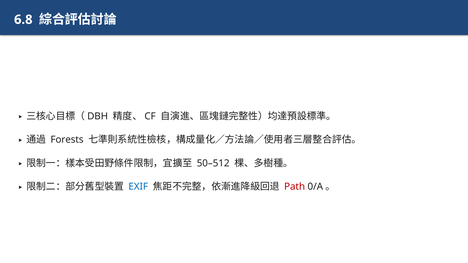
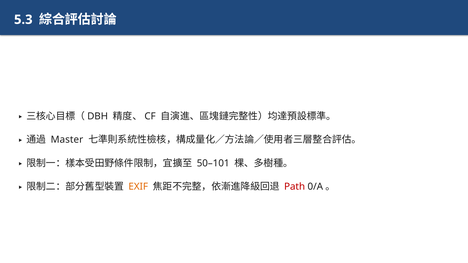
6.8: 6.8 -> 5.3
Forests: Forests -> Master
50–512: 50–512 -> 50–101
EXIF colour: blue -> orange
